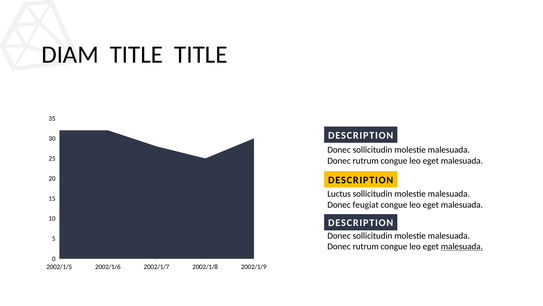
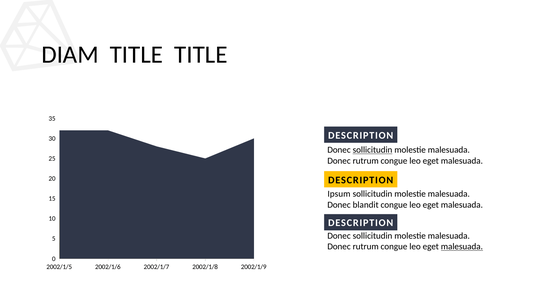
sollicitudin at (372, 150) underline: none -> present
Luctus: Luctus -> Ipsum
feugiat: feugiat -> blandit
